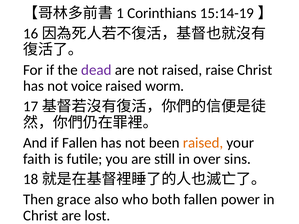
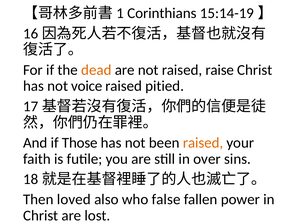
dead colour: purple -> orange
worm: worm -> pitied
if Fallen: Fallen -> Those
grace: grace -> loved
both: both -> false
